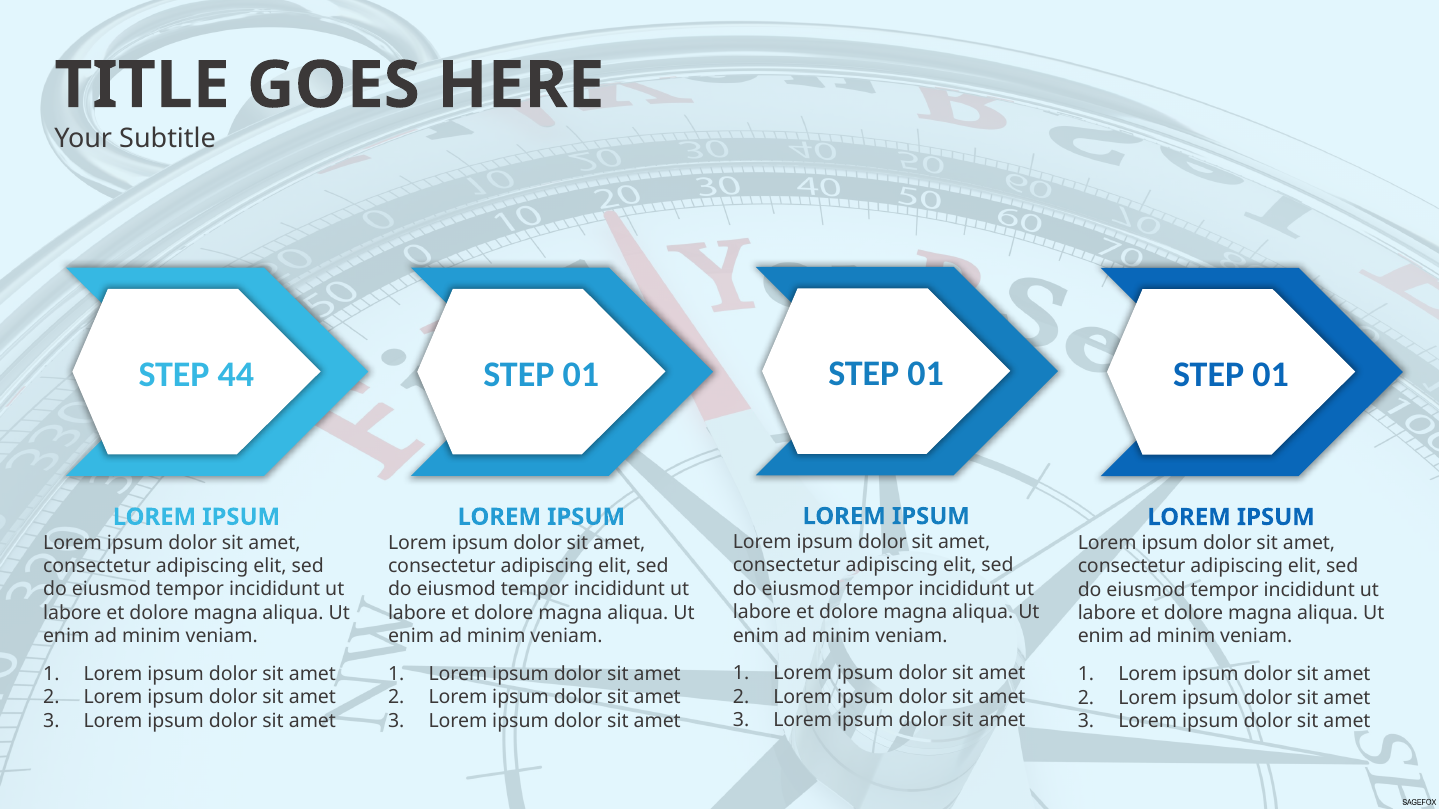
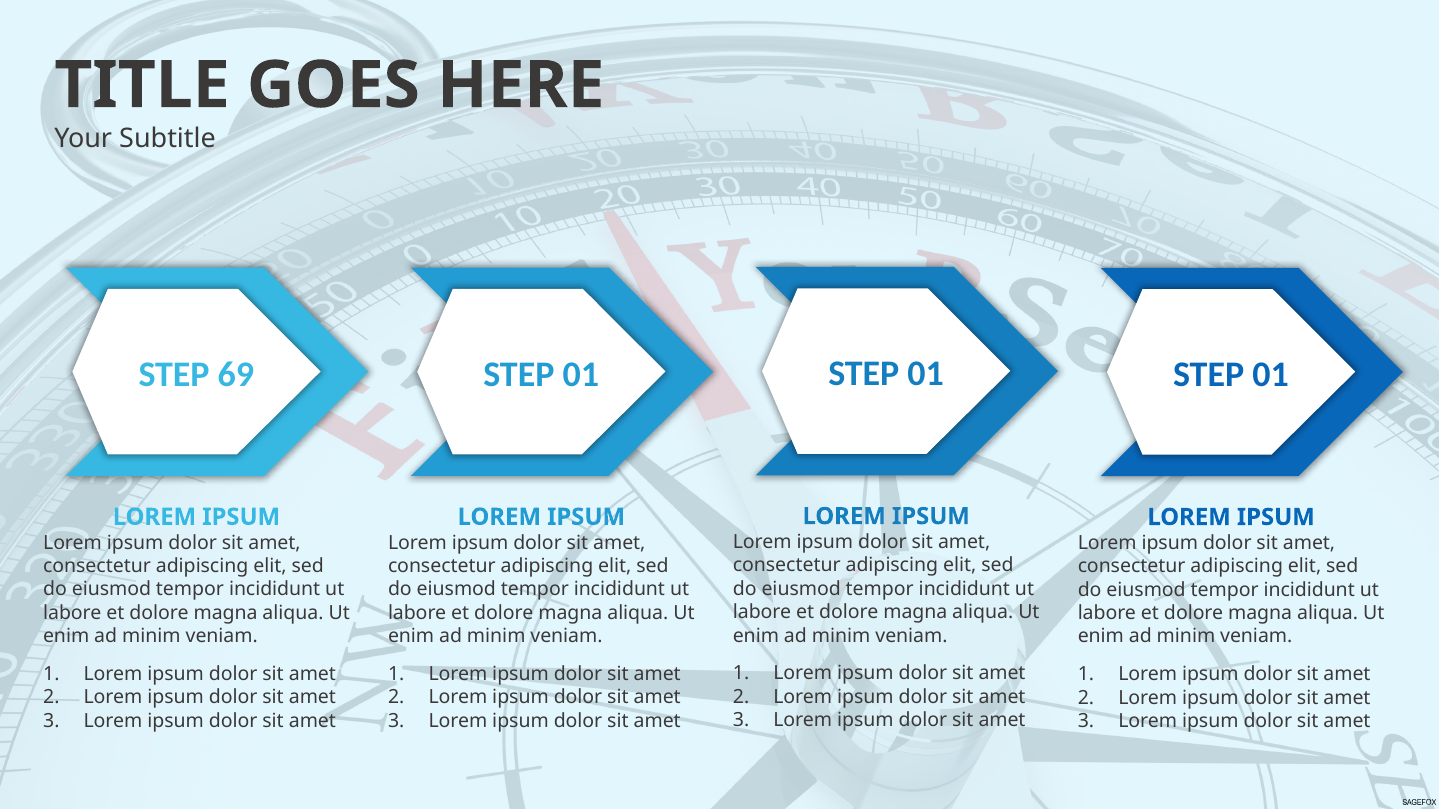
44: 44 -> 69
